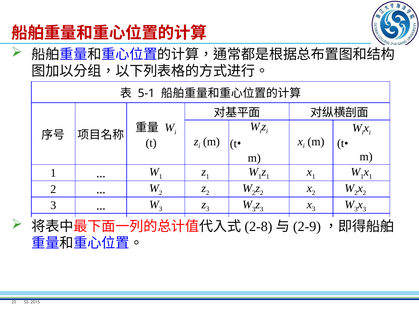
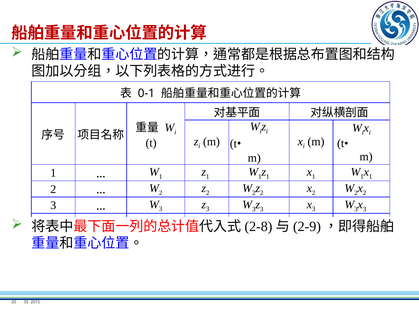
5-1: 5-1 -> 0-1
